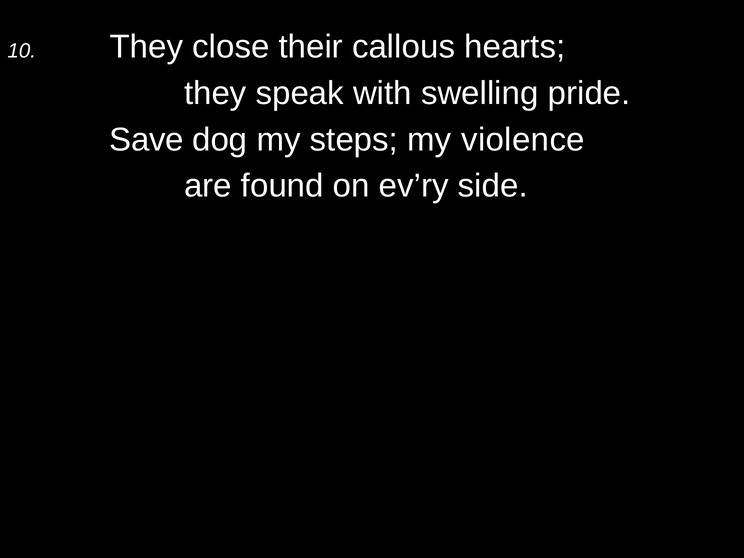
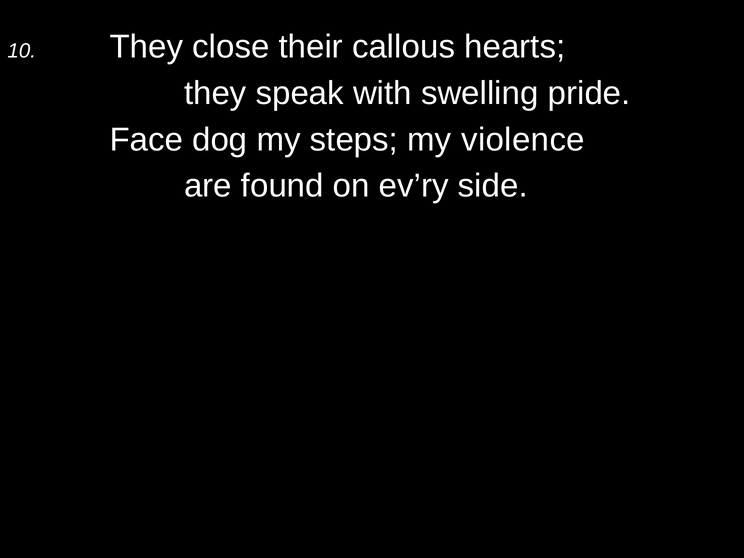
Save: Save -> Face
